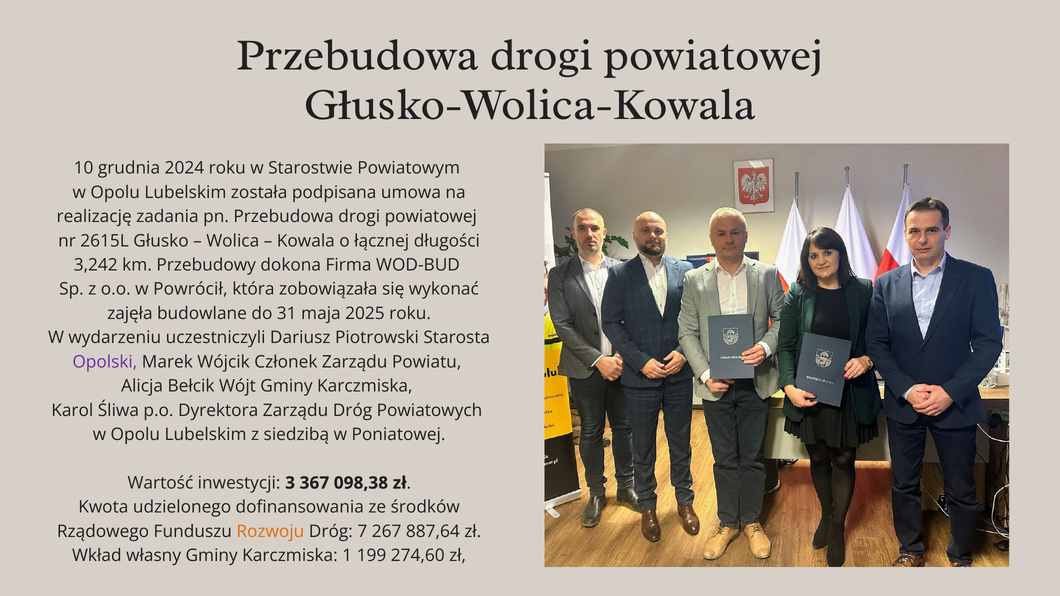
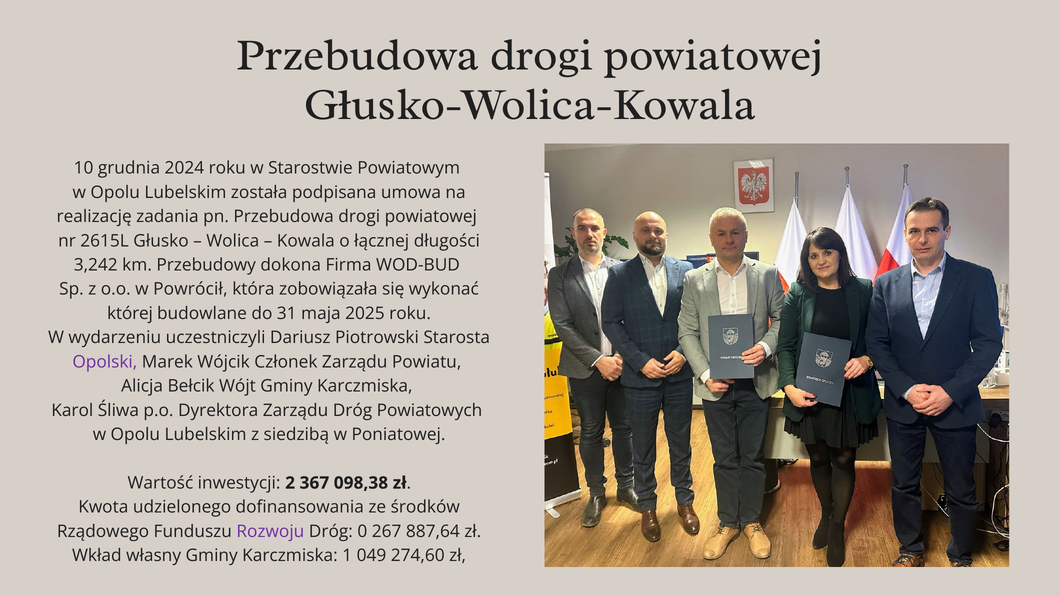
zajęła: zajęła -> której
3: 3 -> 2
Rozwoju colour: orange -> purple
7: 7 -> 0
199: 199 -> 049
